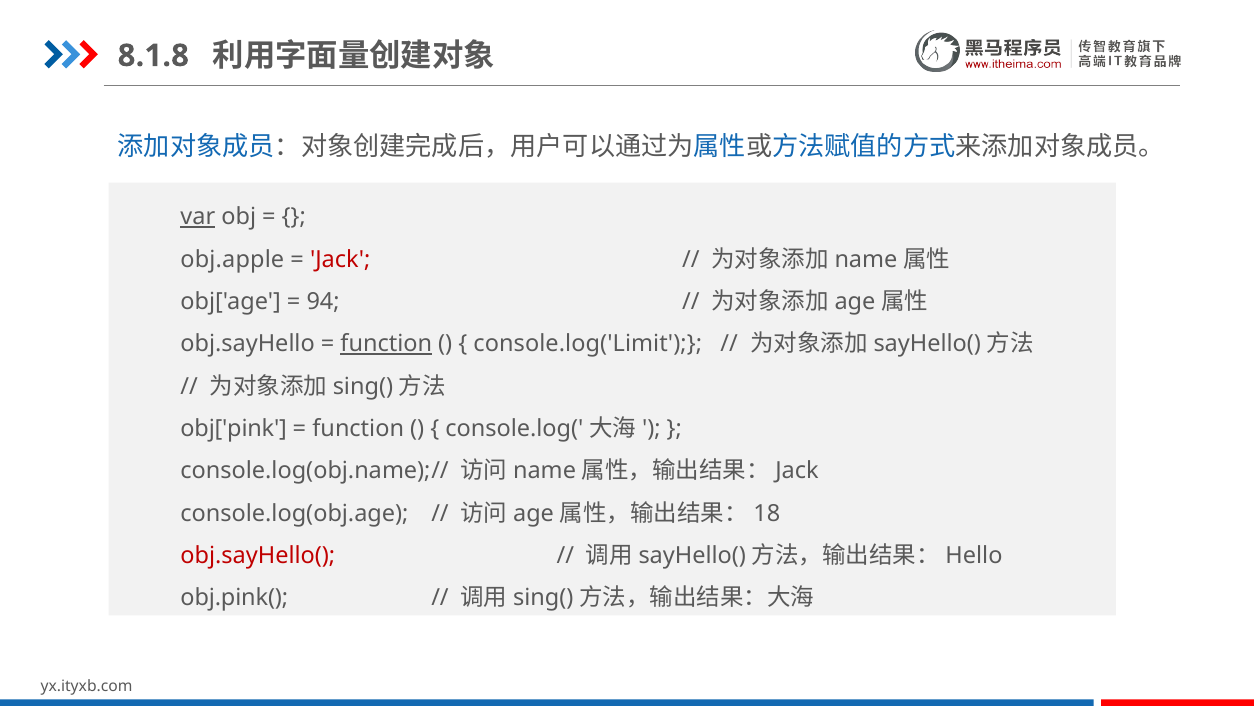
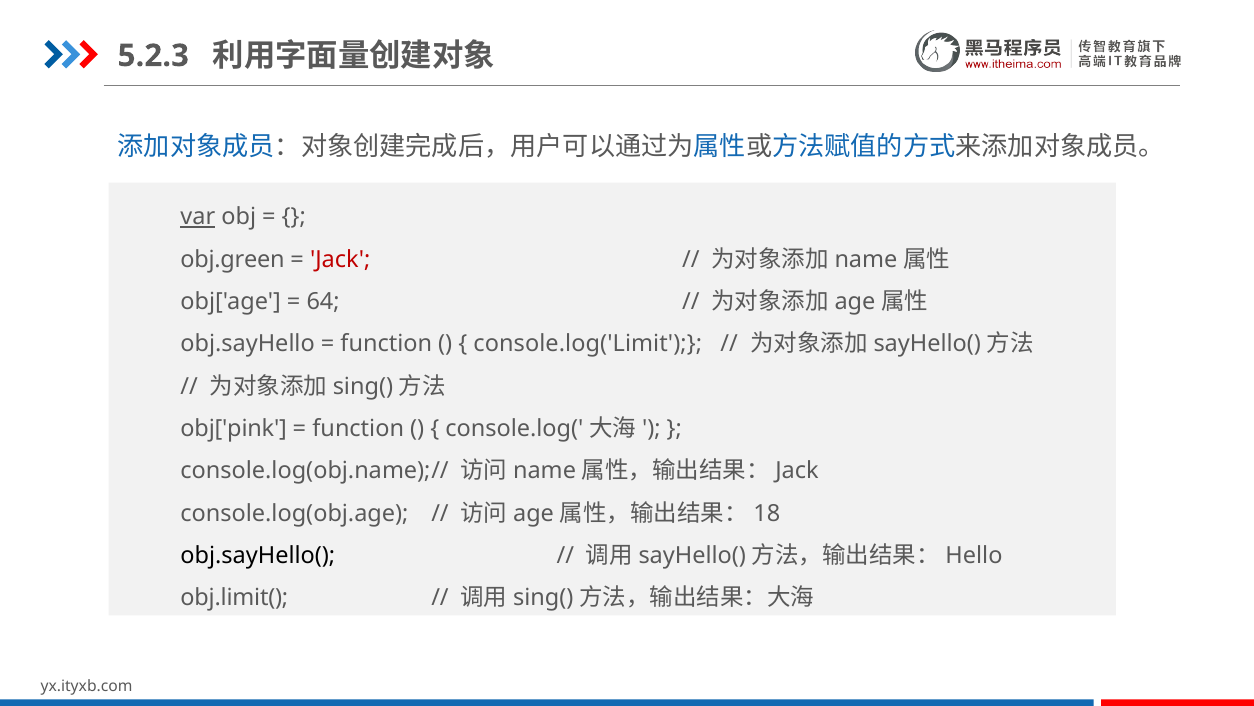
8.1.8: 8.1.8 -> 5.2.3
obj.apple: obj.apple -> obj.green
94: 94 -> 64
function at (386, 344) underline: present -> none
obj.sayHello( colour: red -> black
obj.pink(: obj.pink( -> obj.limit(
